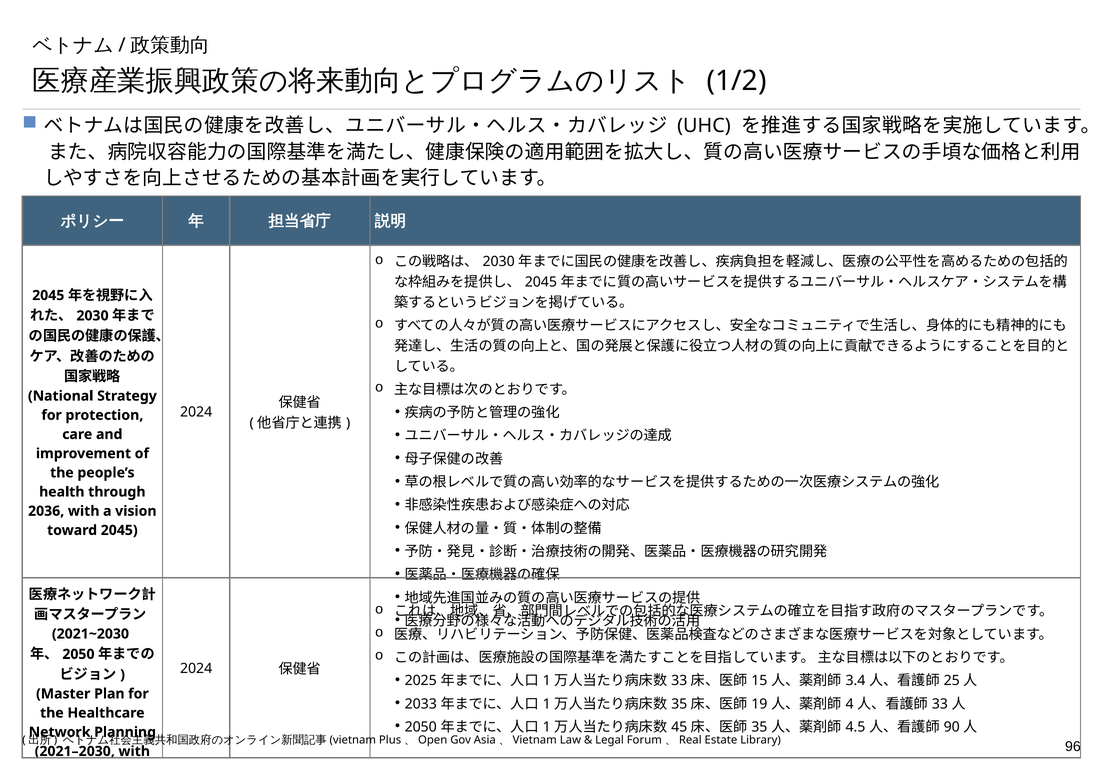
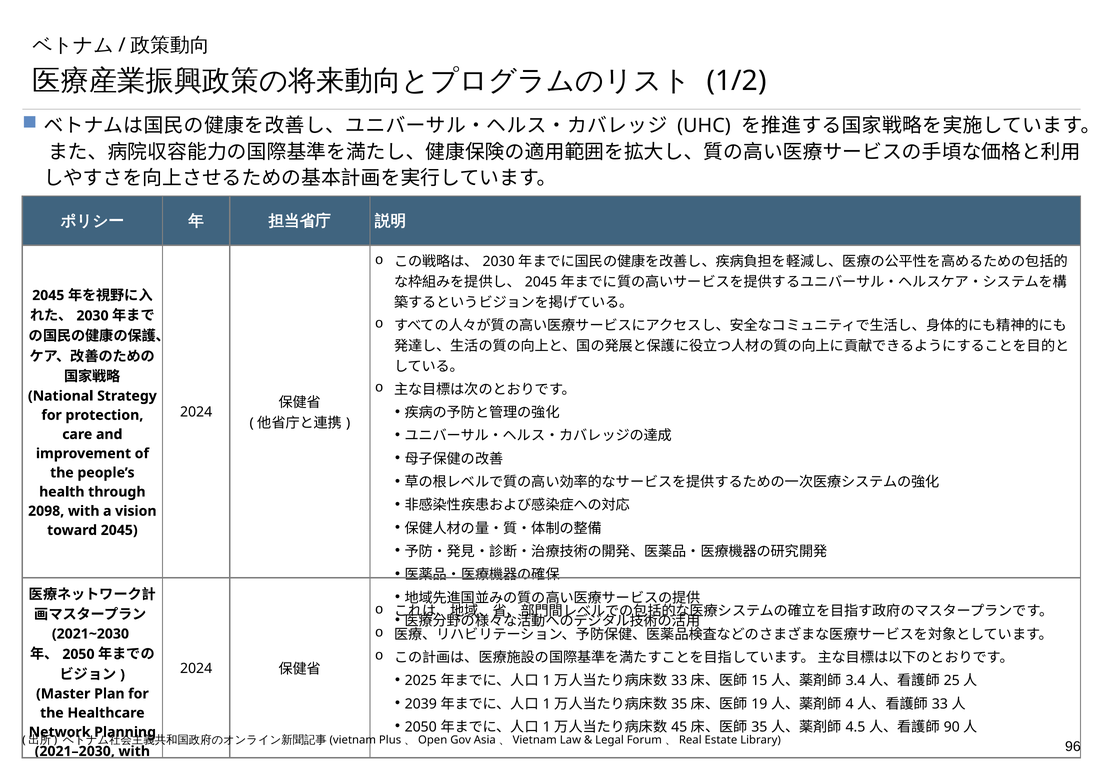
2036: 2036 -> 2098
2033: 2033 -> 2039
